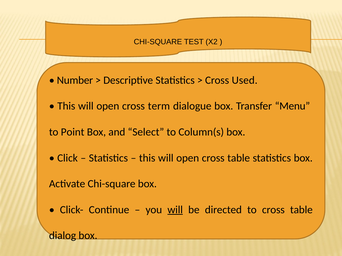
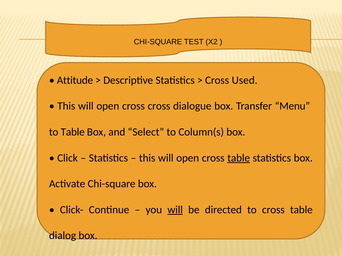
Number: Number -> Attitude
cross term: term -> cross
to Point: Point -> Table
table at (239, 158) underline: none -> present
